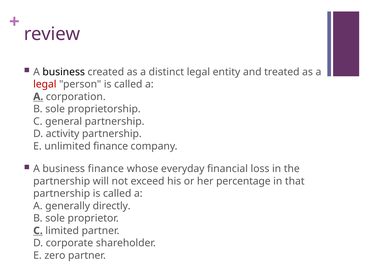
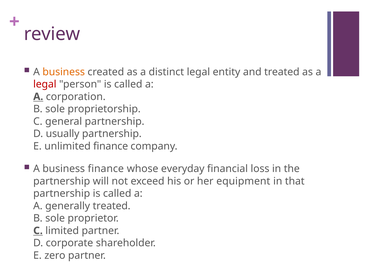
business at (64, 72) colour: black -> orange
activity: activity -> usually
percentage: percentage -> equipment
generally directly: directly -> treated
